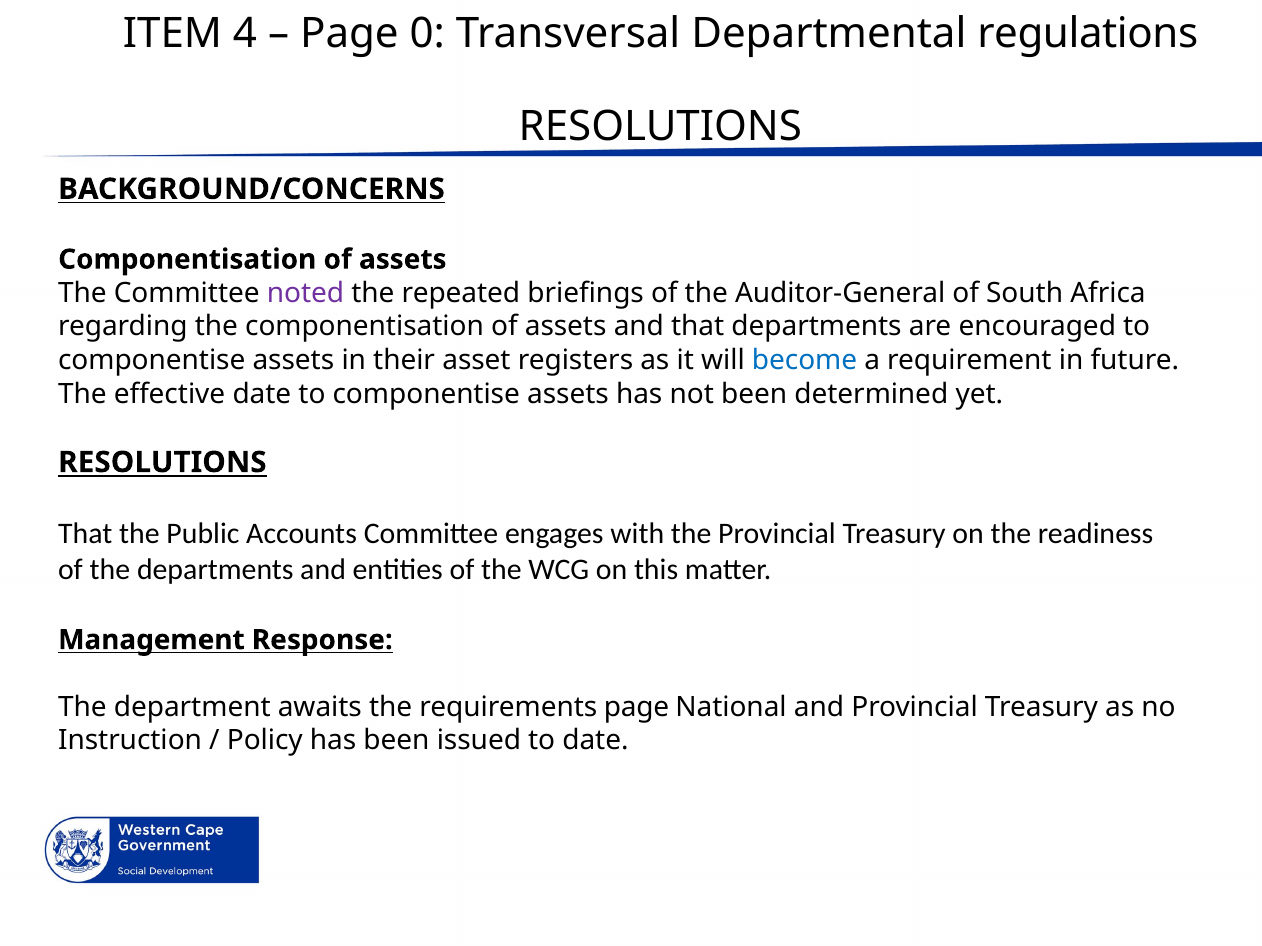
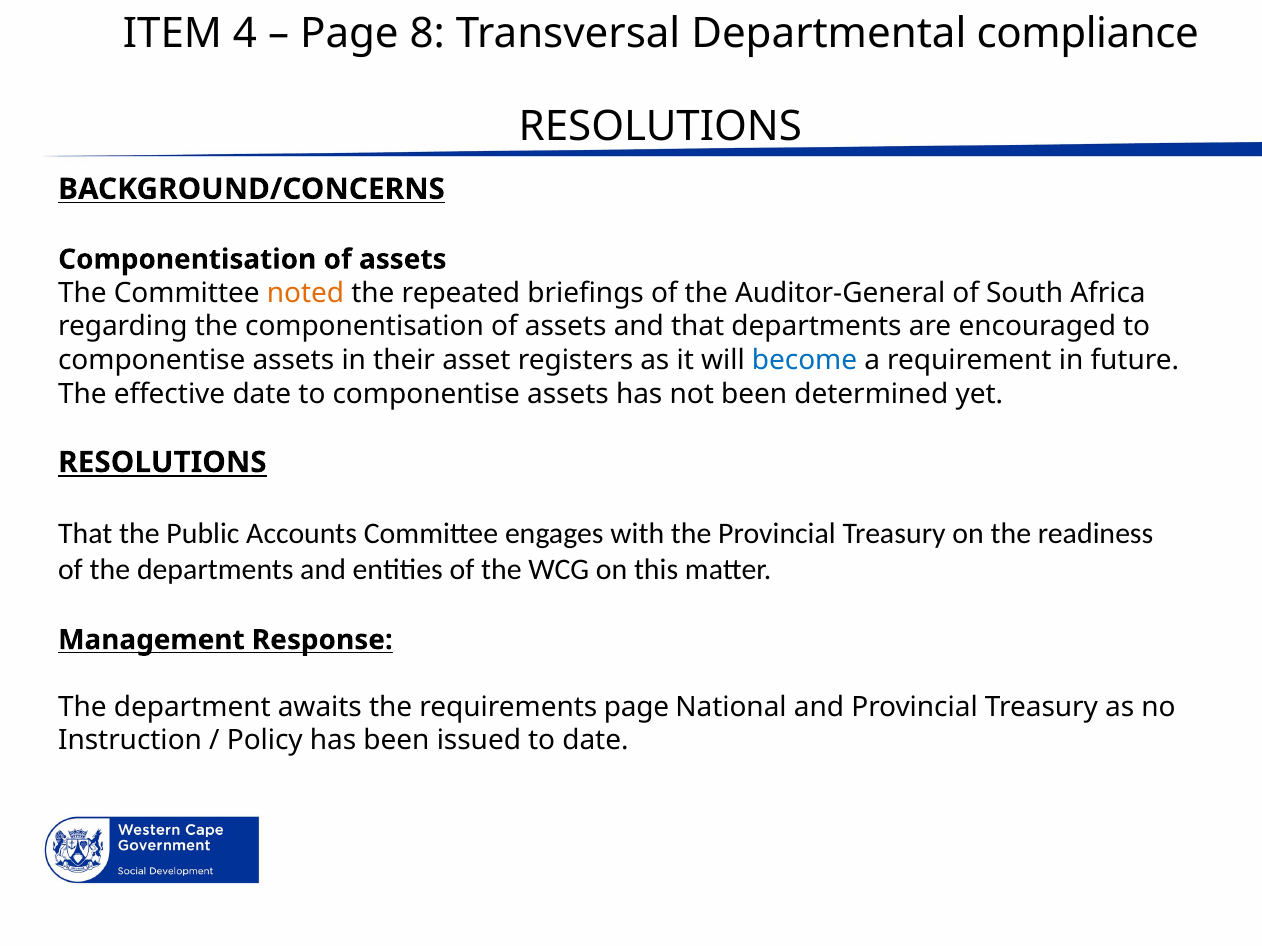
0: 0 -> 8
regulations: regulations -> compliance
noted colour: purple -> orange
